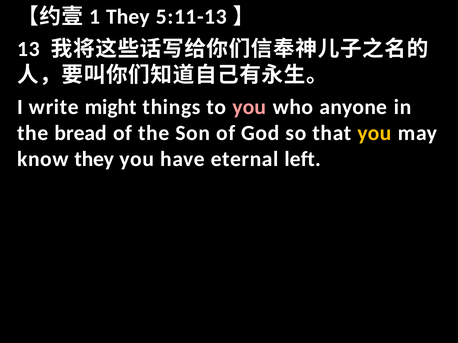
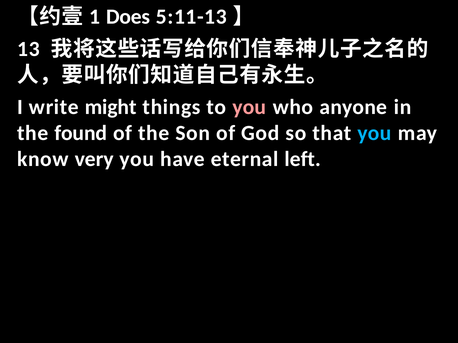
They at (128, 17): They -> Does
bread: bread -> found
you at (374, 133) colour: yellow -> light blue
know they: they -> very
